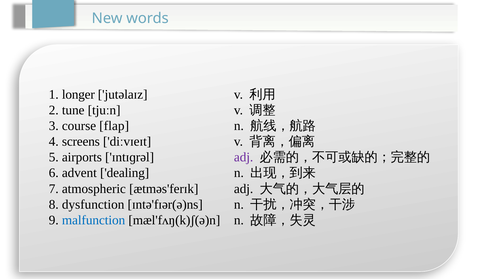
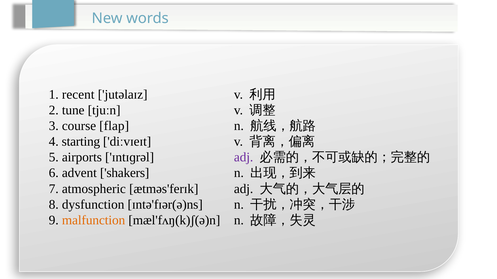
longer: longer -> recent
screens: screens -> starting
dealing: dealing -> shakers
malfunction colour: blue -> orange
